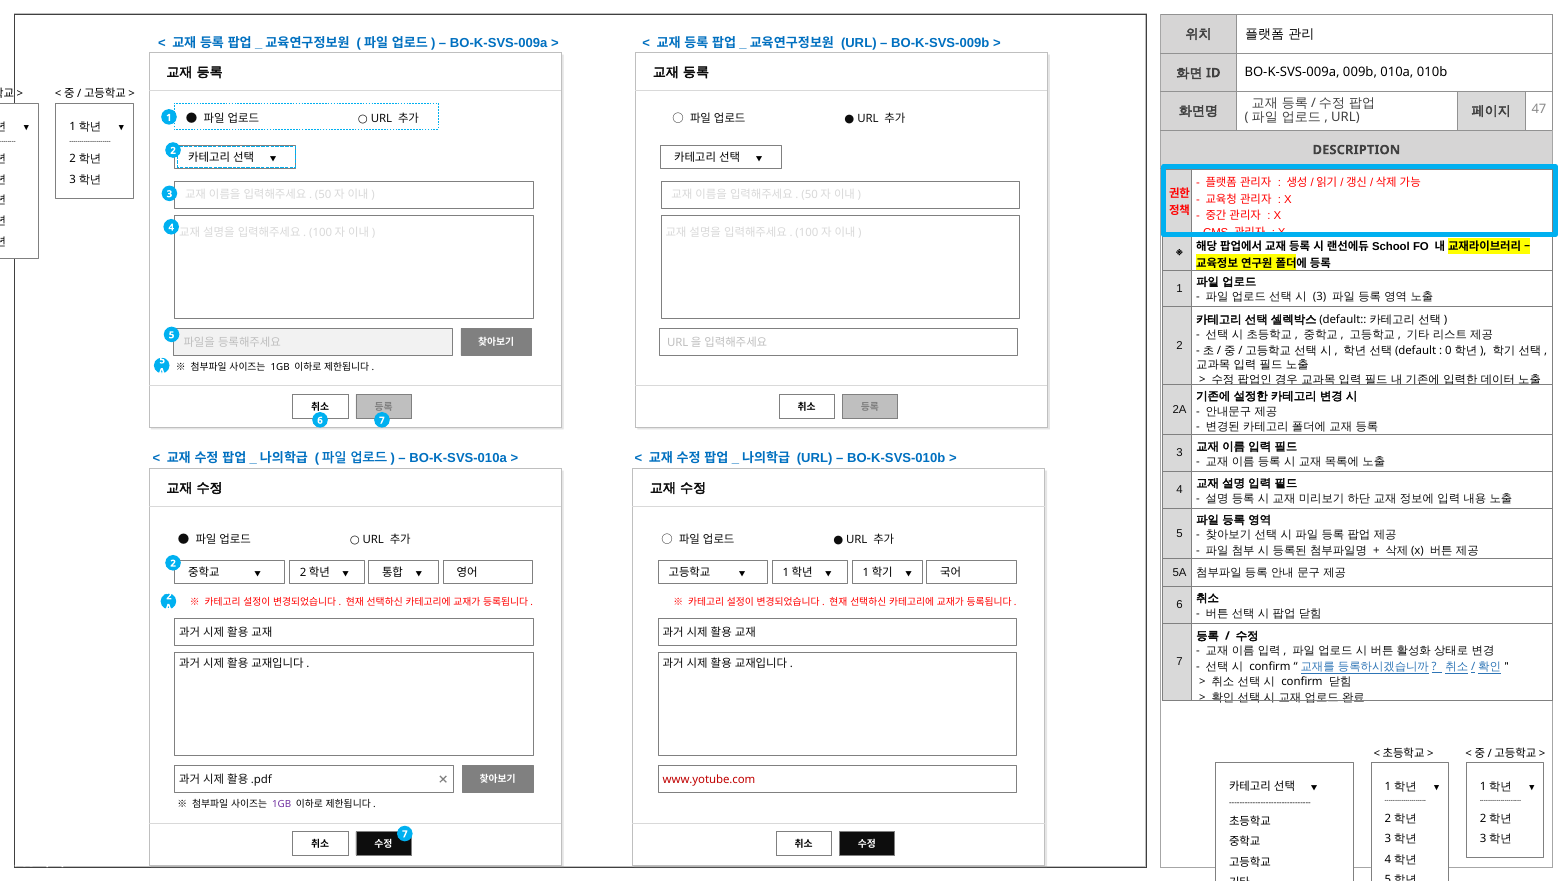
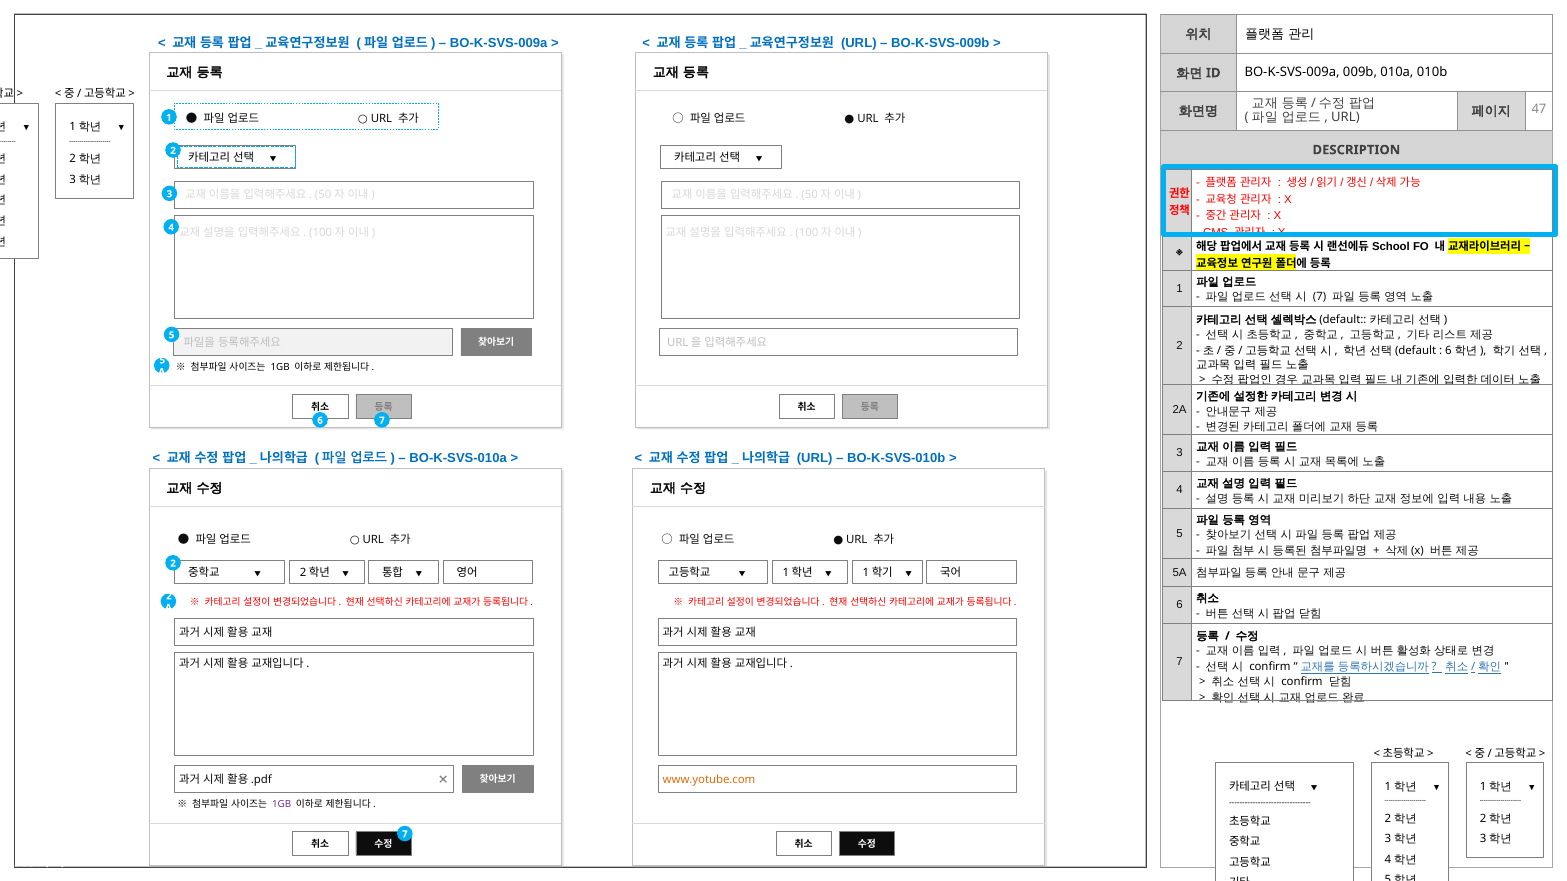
3 at (1320, 297): 3 -> 7
0 at (1448, 350): 0 -> 6
www.yotube.com colour: red -> orange
